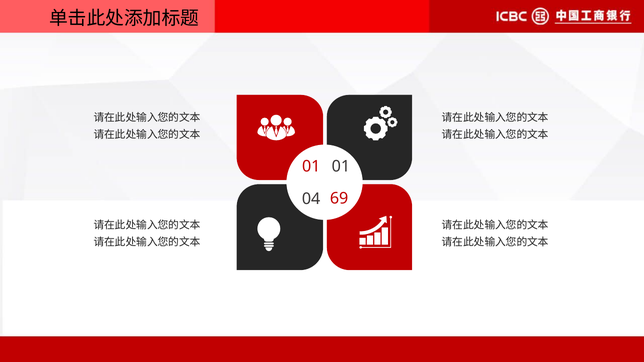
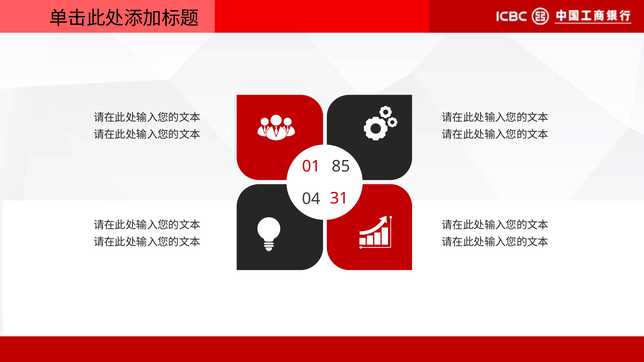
01 01: 01 -> 85
69: 69 -> 31
